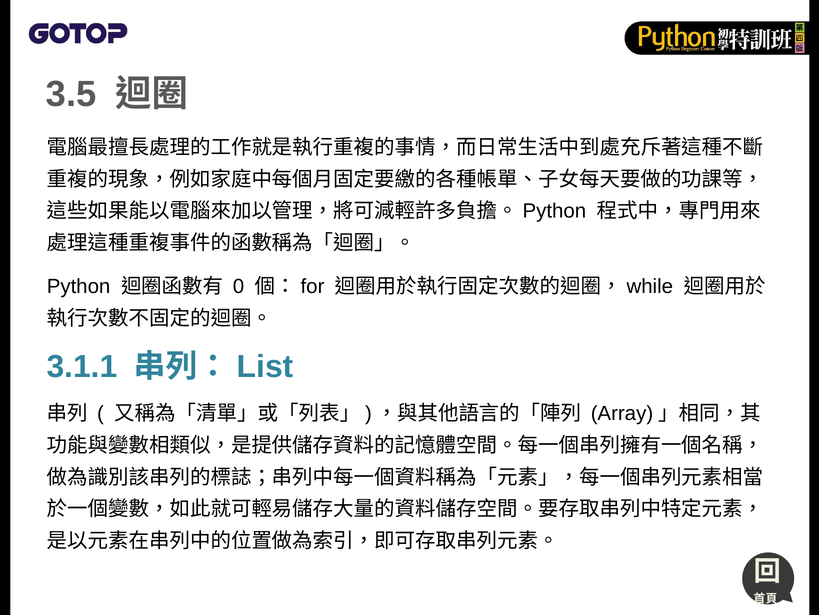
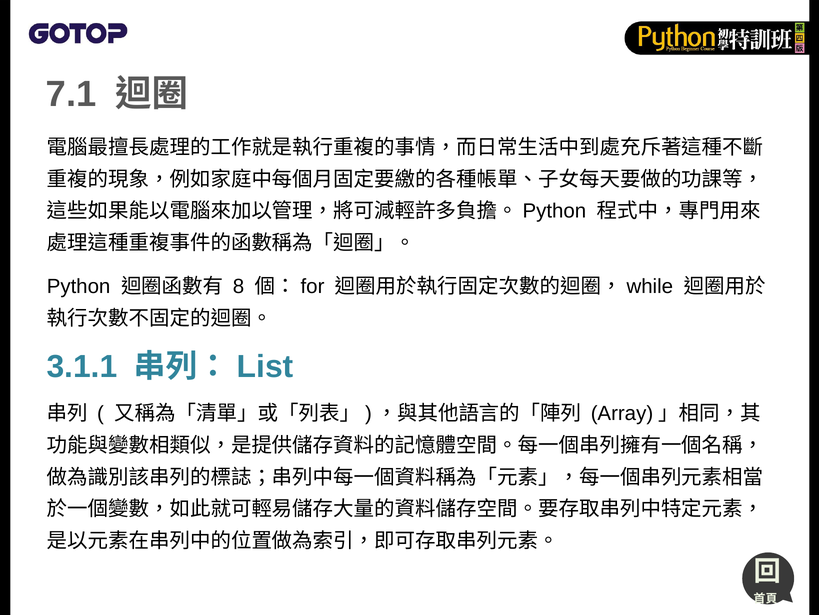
3.5: 3.5 -> 7.1
0: 0 -> 8
